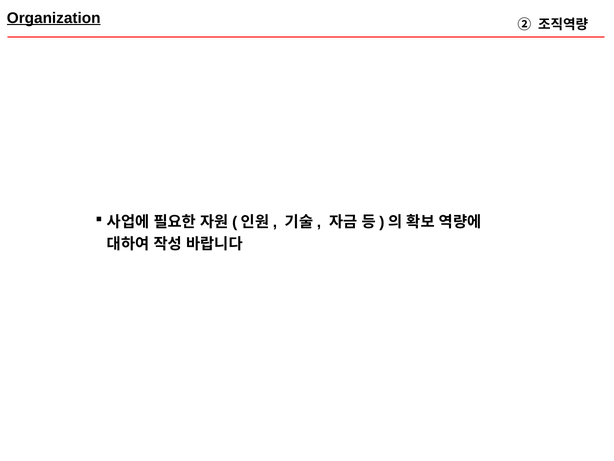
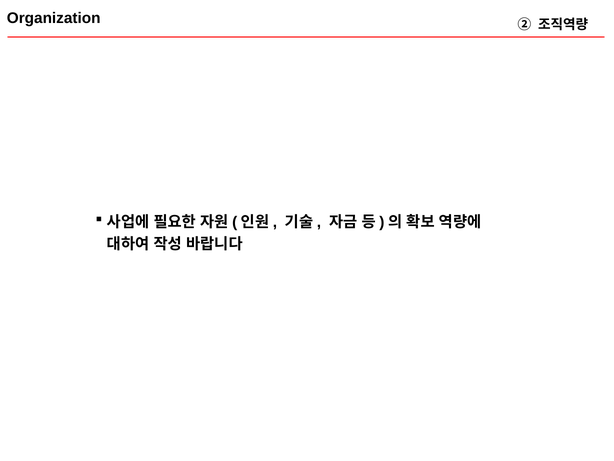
Organization underline: present -> none
